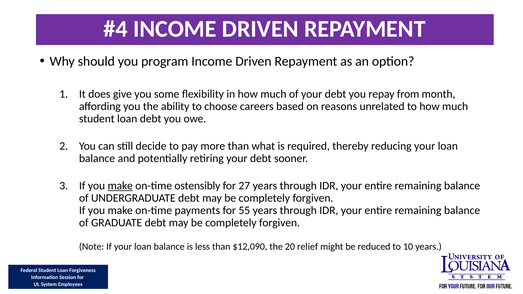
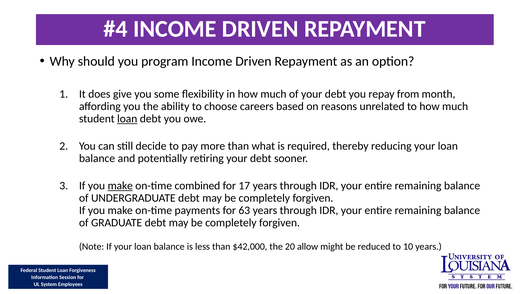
loan at (127, 119) underline: none -> present
ostensibly: ostensibly -> combined
27: 27 -> 17
55: 55 -> 63
$12,090: $12,090 -> $42,000
relief: relief -> allow
